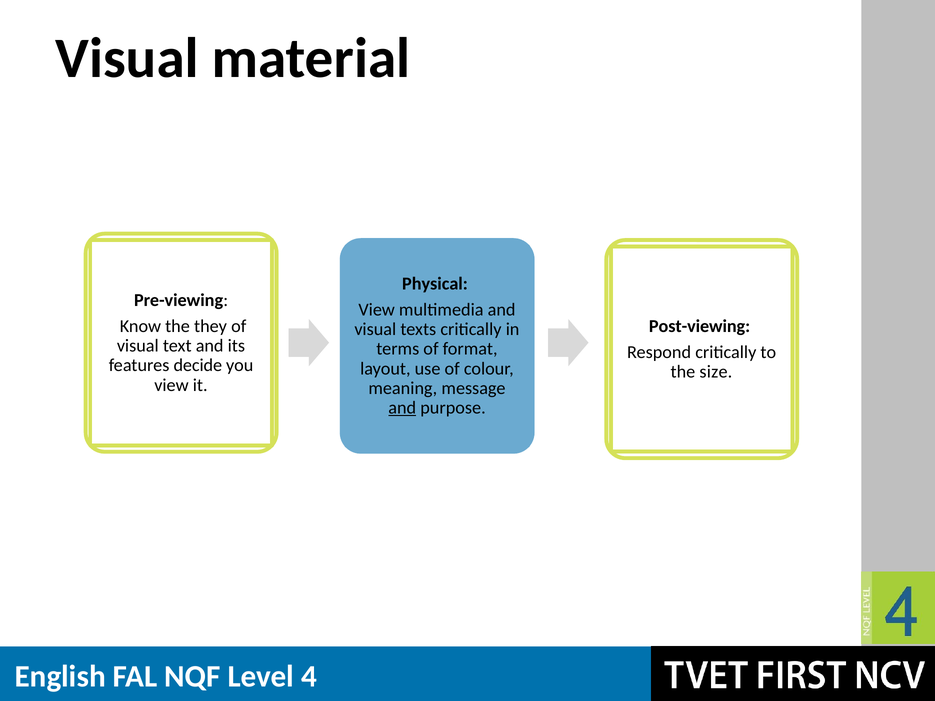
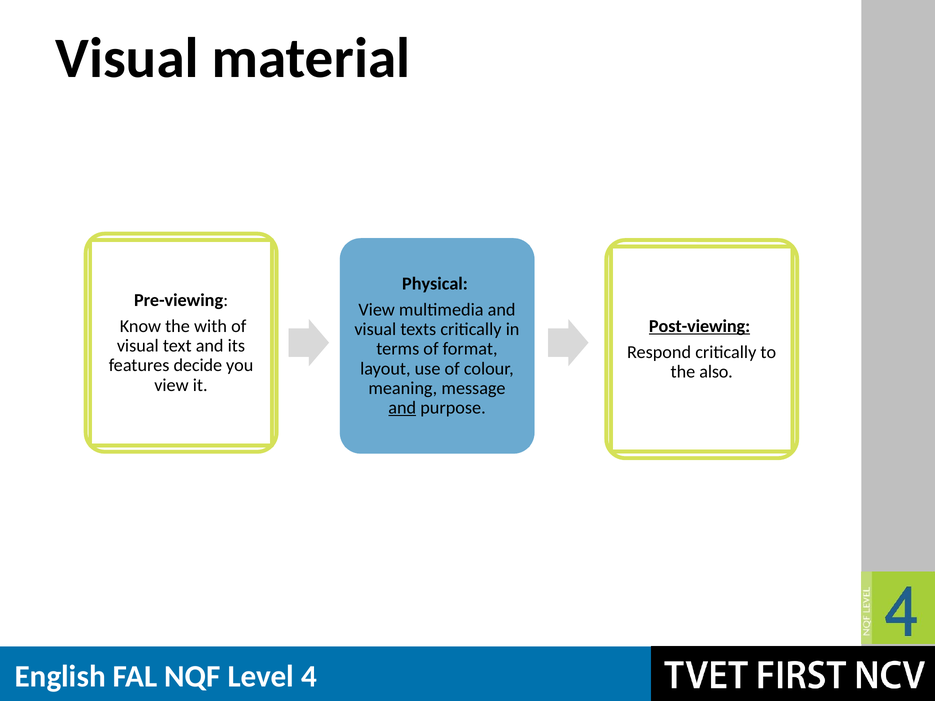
they: they -> with
Post-viewing underline: none -> present
size: size -> also
